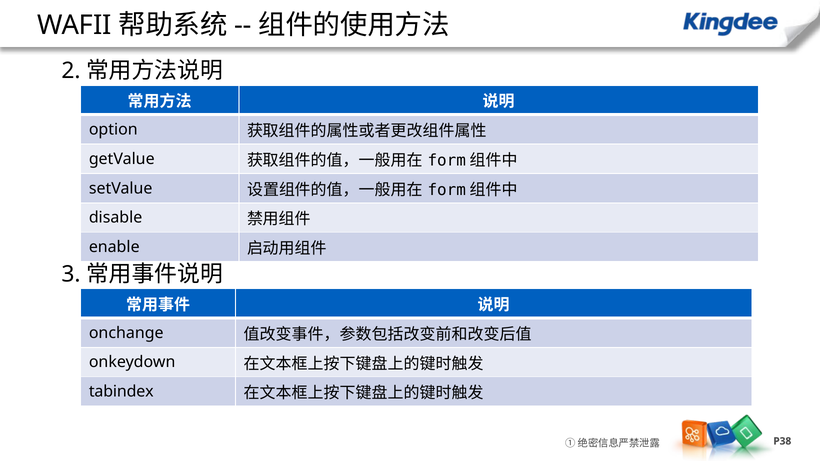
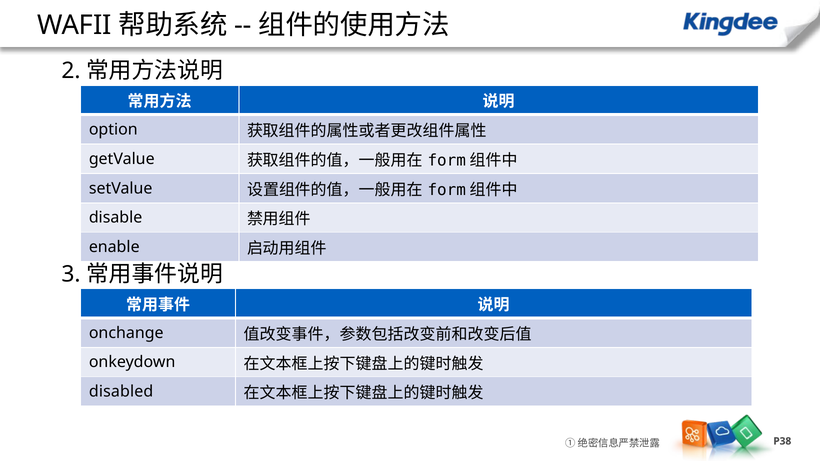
tabindex: tabindex -> disabled
